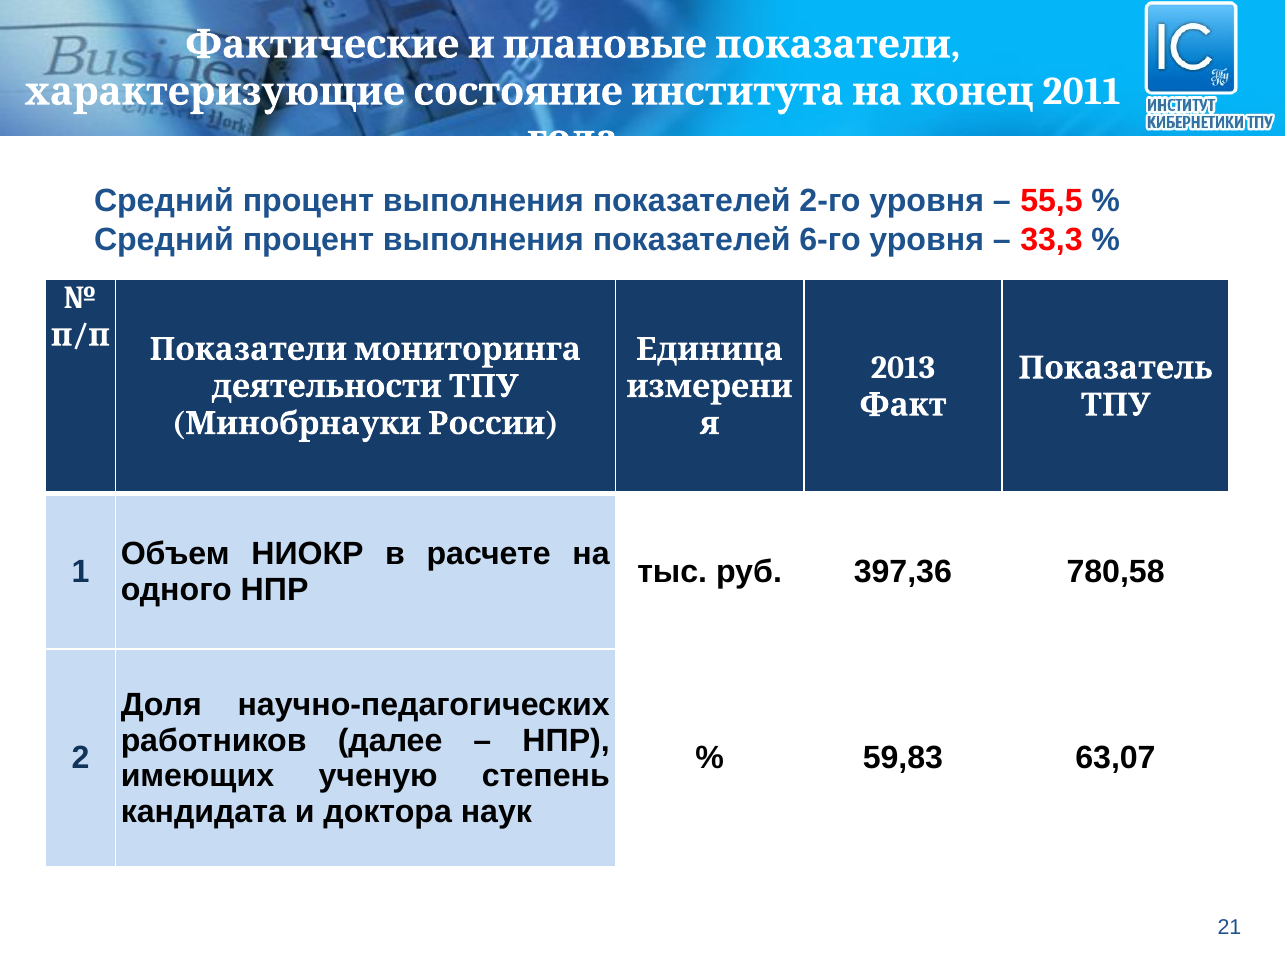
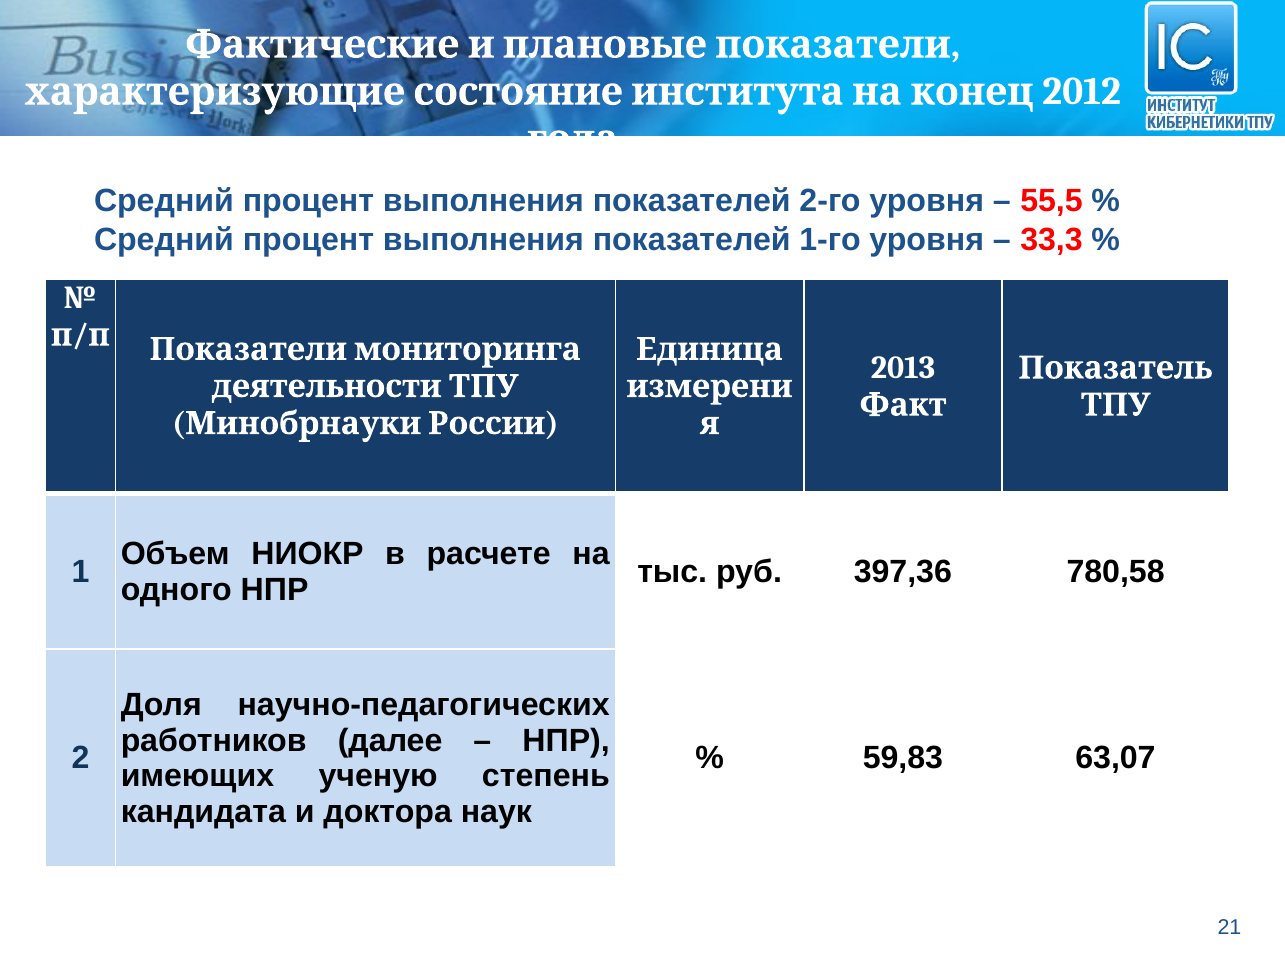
2011: 2011 -> 2012
6-го: 6-го -> 1-го
